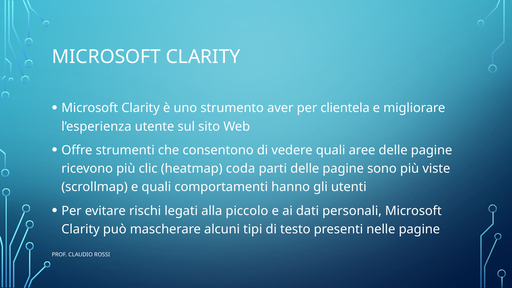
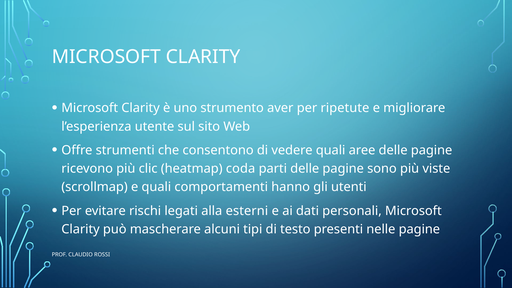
clientela: clientela -> ripetute
piccolo: piccolo -> esterni
